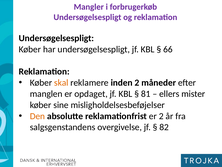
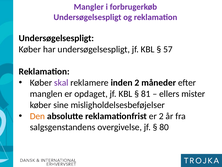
66: 66 -> 57
skal colour: orange -> purple
82: 82 -> 80
